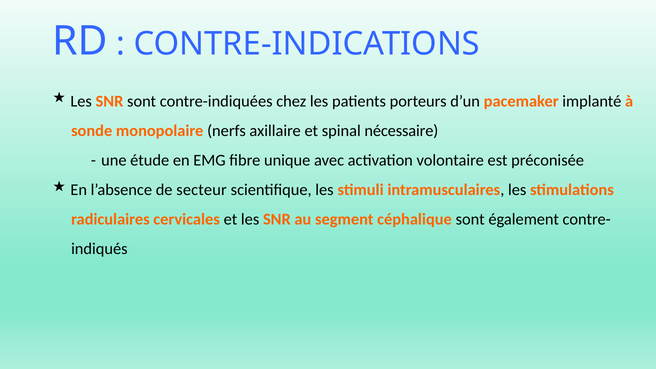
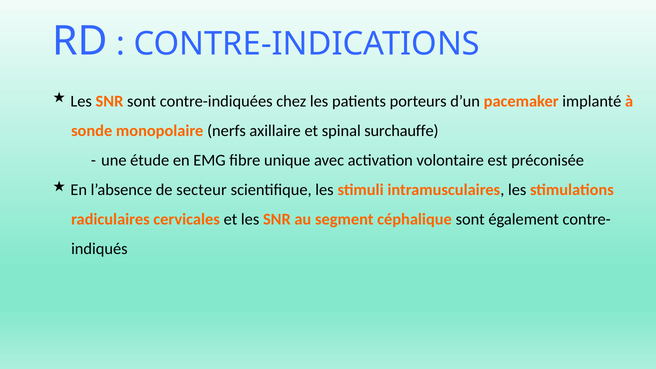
nécessaire: nécessaire -> surchauffe
